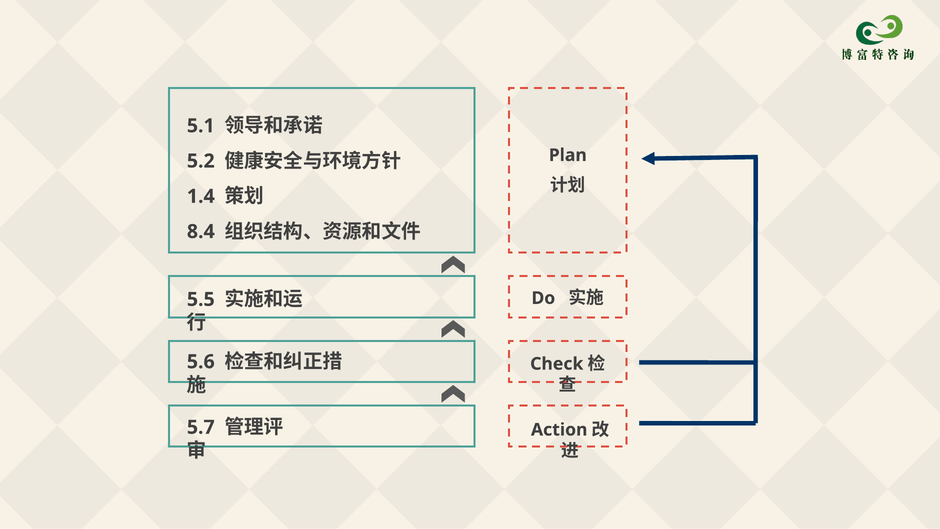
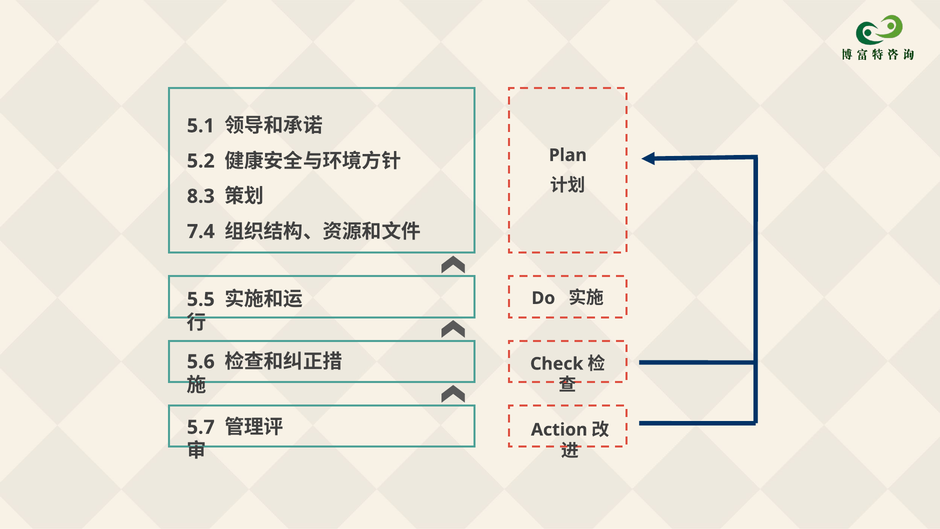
1.4: 1.4 -> 8.3
8.4: 8.4 -> 7.4
